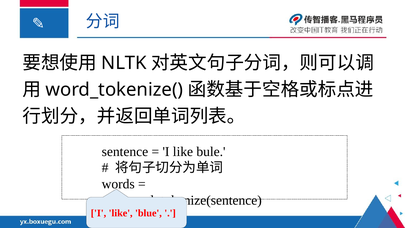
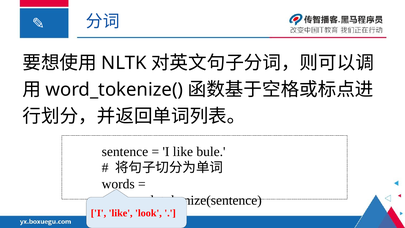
blue: blue -> look
